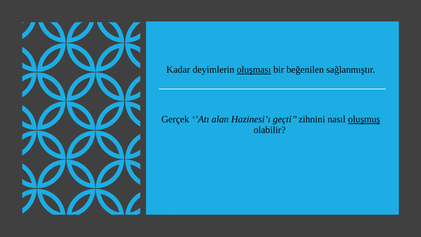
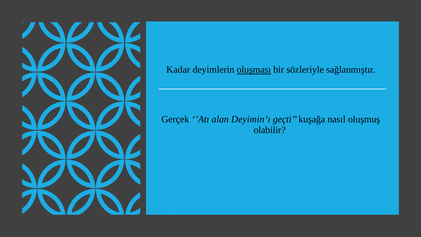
beğenilen: beğenilen -> sözleriyle
Hazinesi’ı: Hazinesi’ı -> Deyimin’ı
zihnini: zihnini -> kuşağa
oluşmuş underline: present -> none
